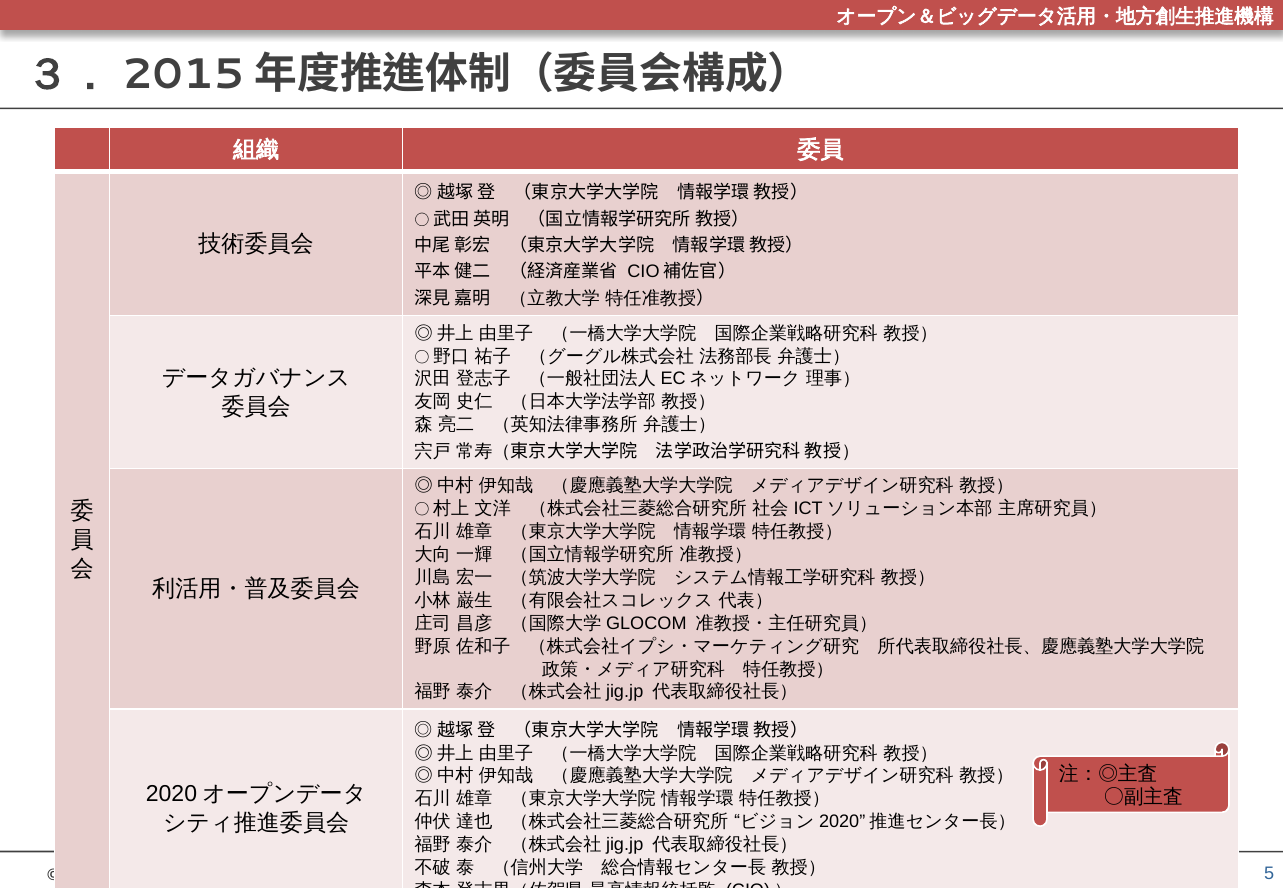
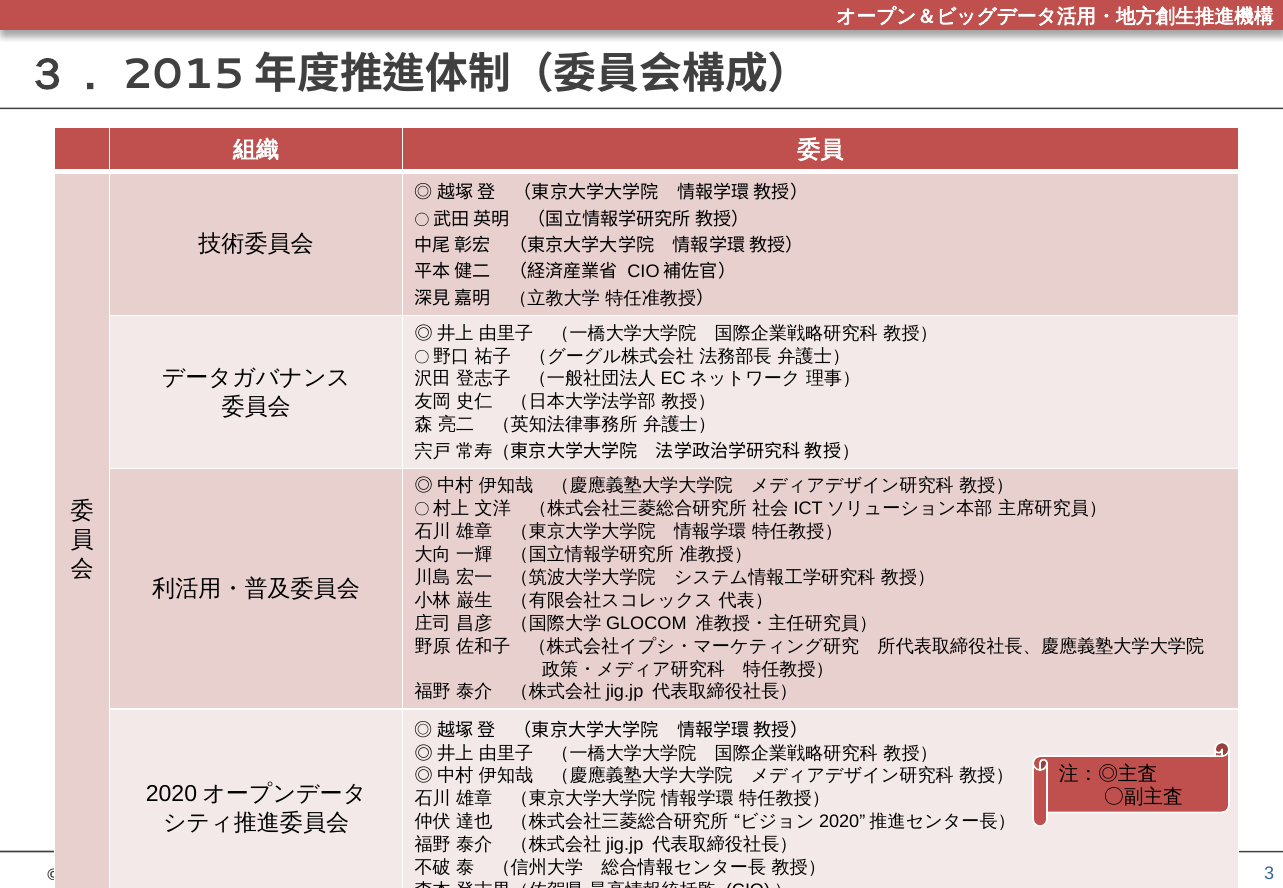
5: 5 -> 3
